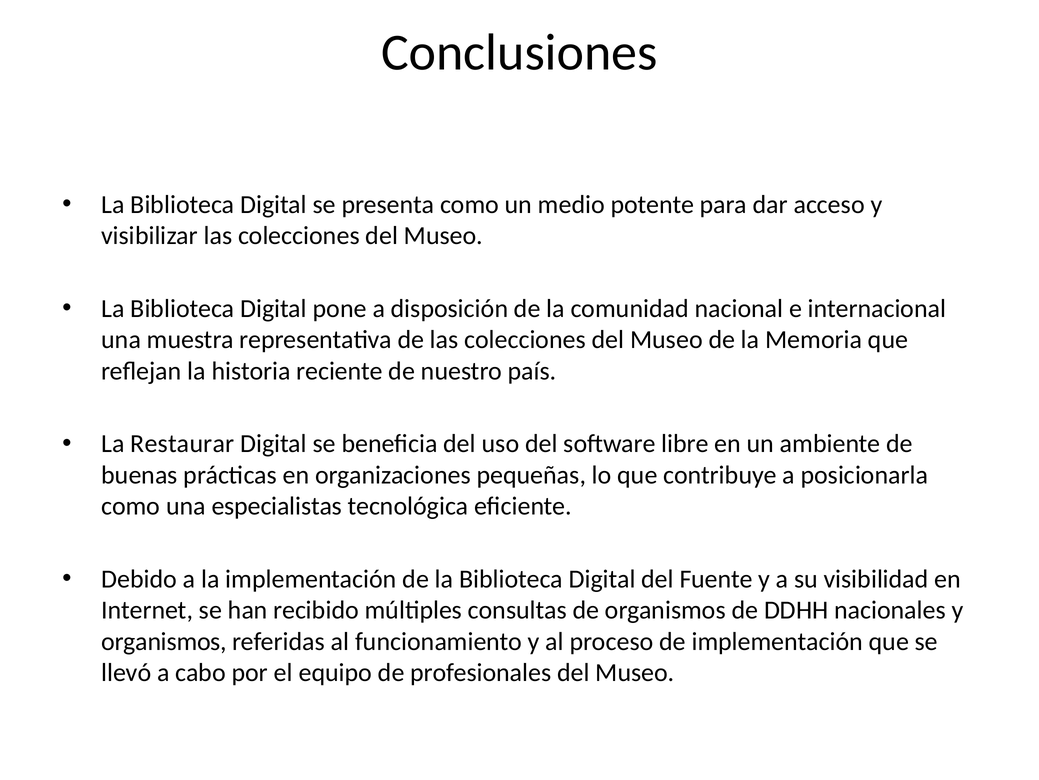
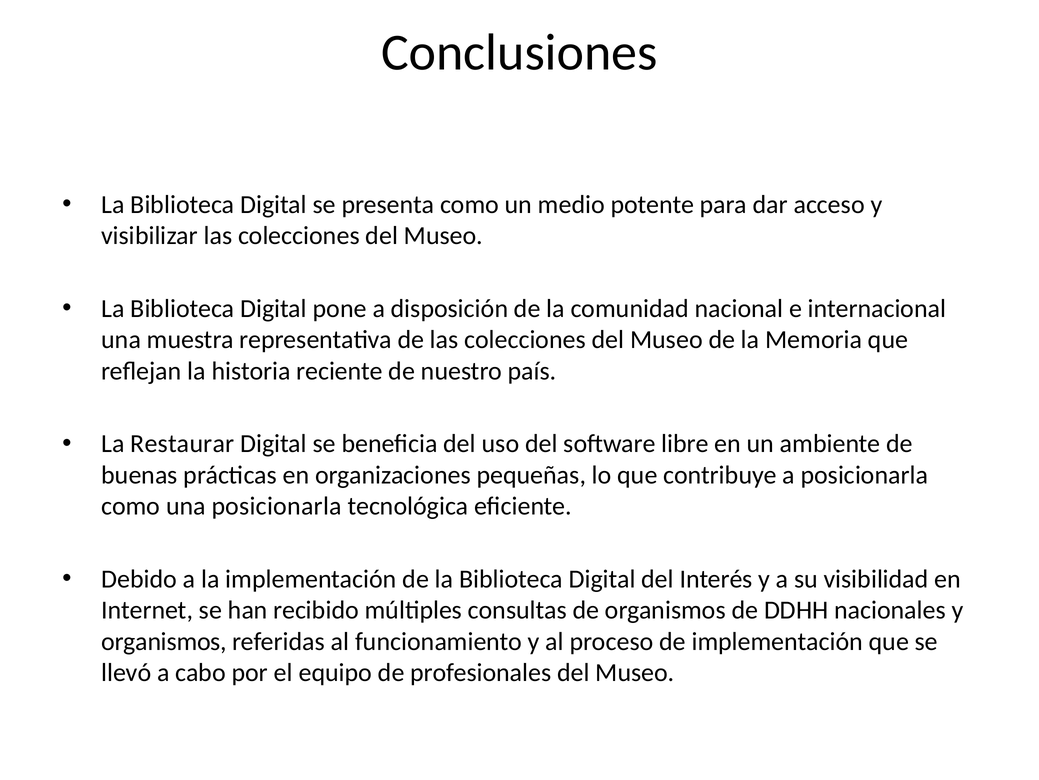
una especialistas: especialistas -> posicionarla
Fuente: Fuente -> Interés
